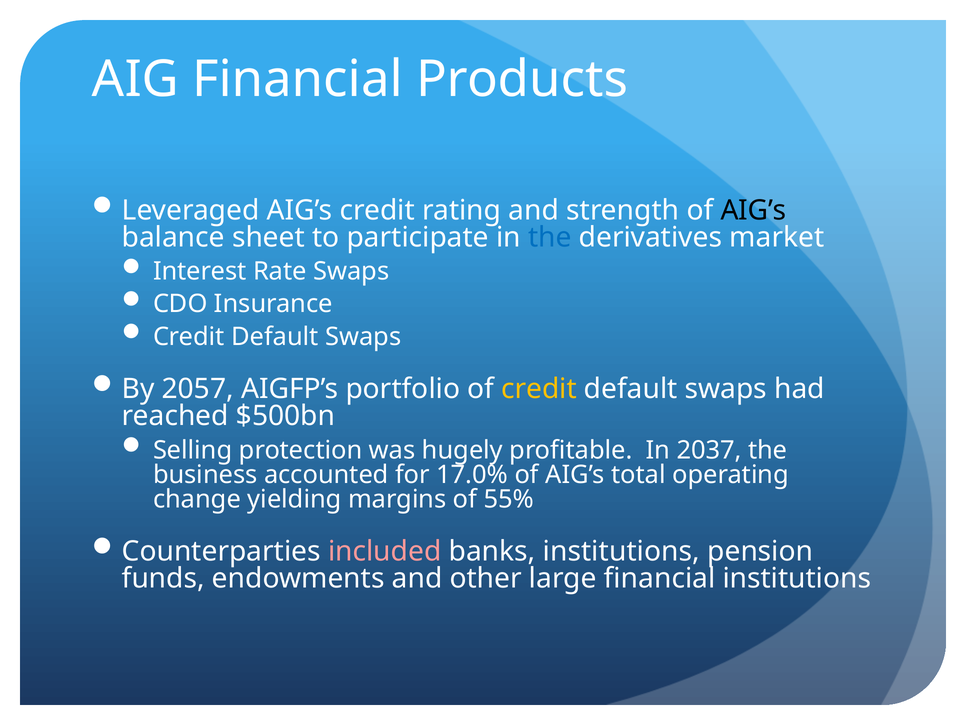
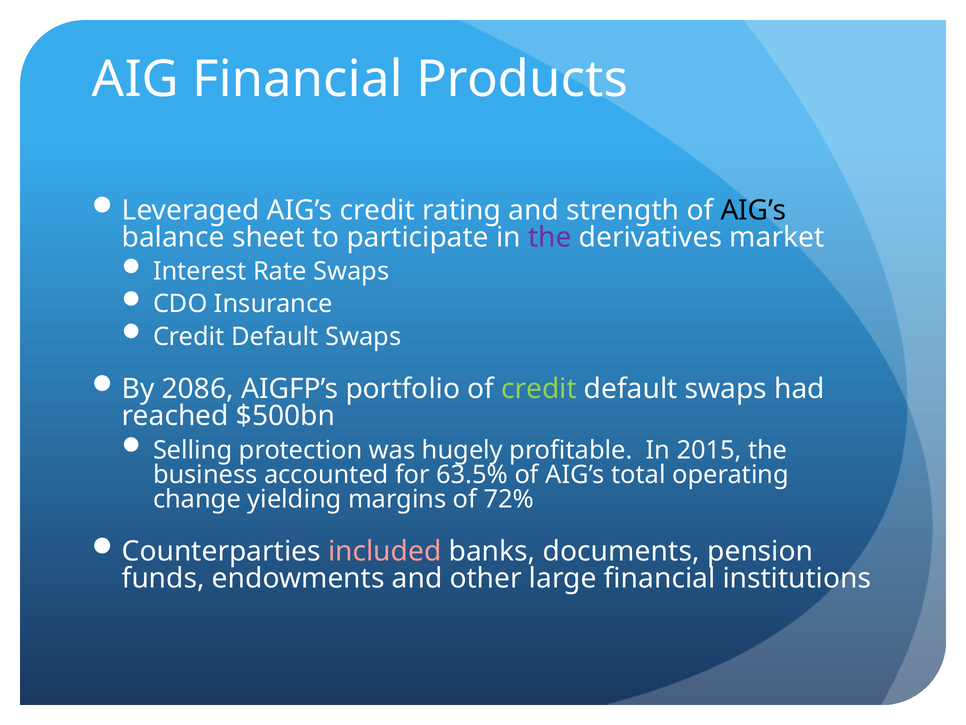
the at (550, 237) colour: blue -> purple
2057: 2057 -> 2086
credit at (539, 389) colour: yellow -> light green
2037: 2037 -> 2015
17.0%: 17.0% -> 63.5%
55%: 55% -> 72%
banks institutions: institutions -> documents
